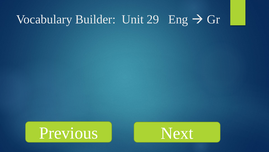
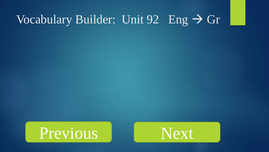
29: 29 -> 92
